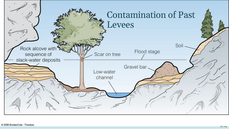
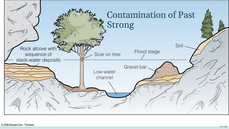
Levees: Levees -> Strong
